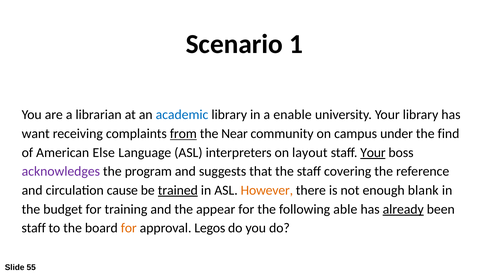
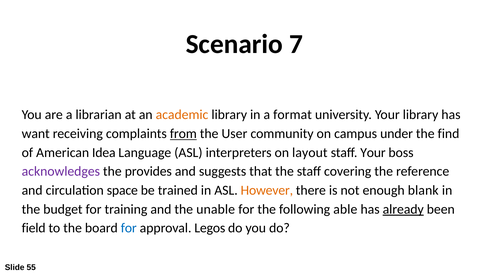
1: 1 -> 7
academic colour: blue -> orange
enable: enable -> format
Near: Near -> User
Else: Else -> Idea
Your at (373, 152) underline: present -> none
program: program -> provides
cause: cause -> space
trained underline: present -> none
appear: appear -> unable
staff at (34, 228): staff -> field
for at (129, 228) colour: orange -> blue
